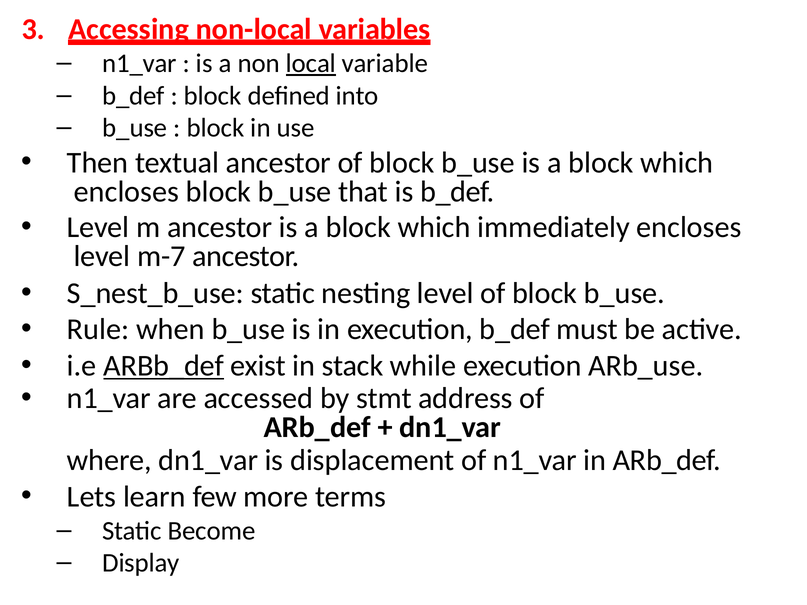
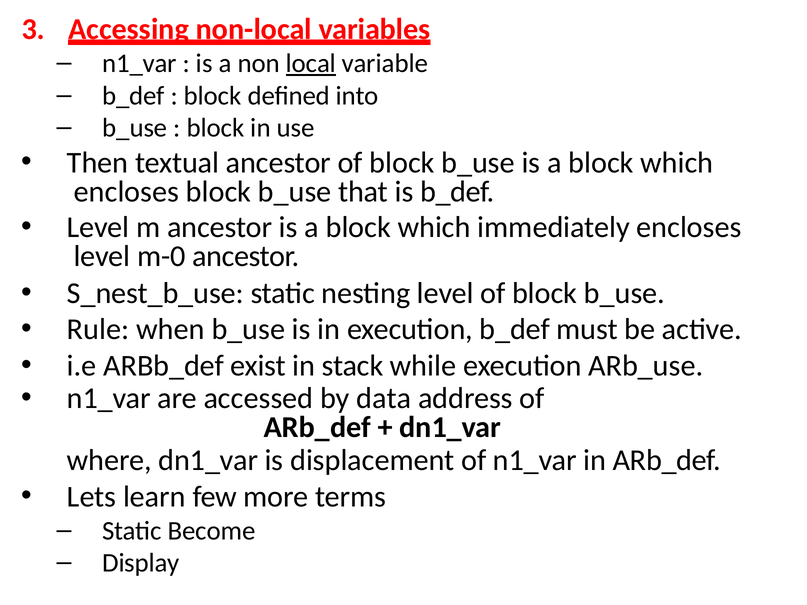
m-7: m-7 -> m-0
ARBb_def underline: present -> none
stmt: stmt -> data
